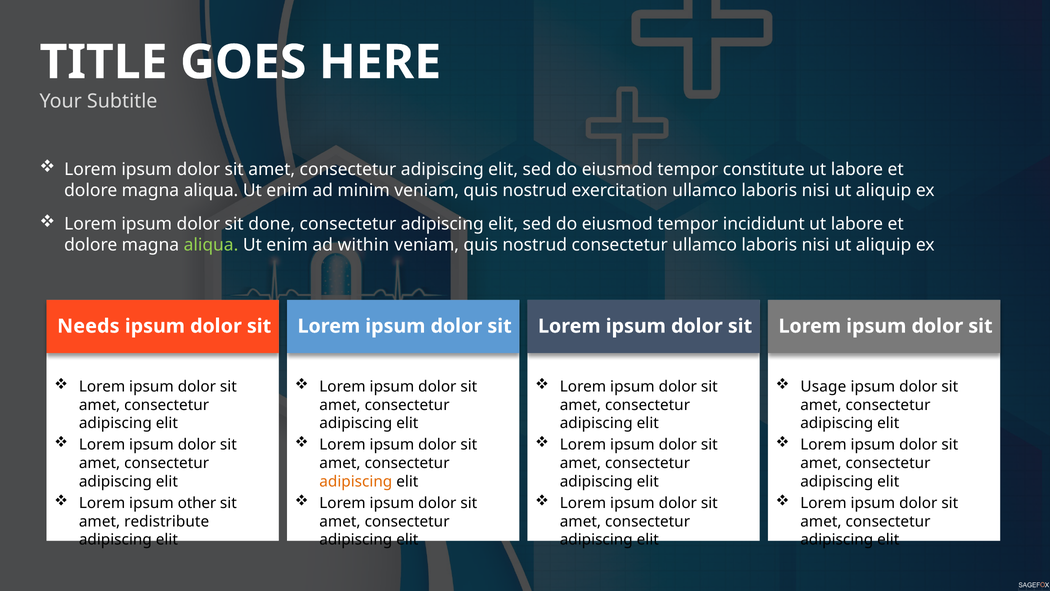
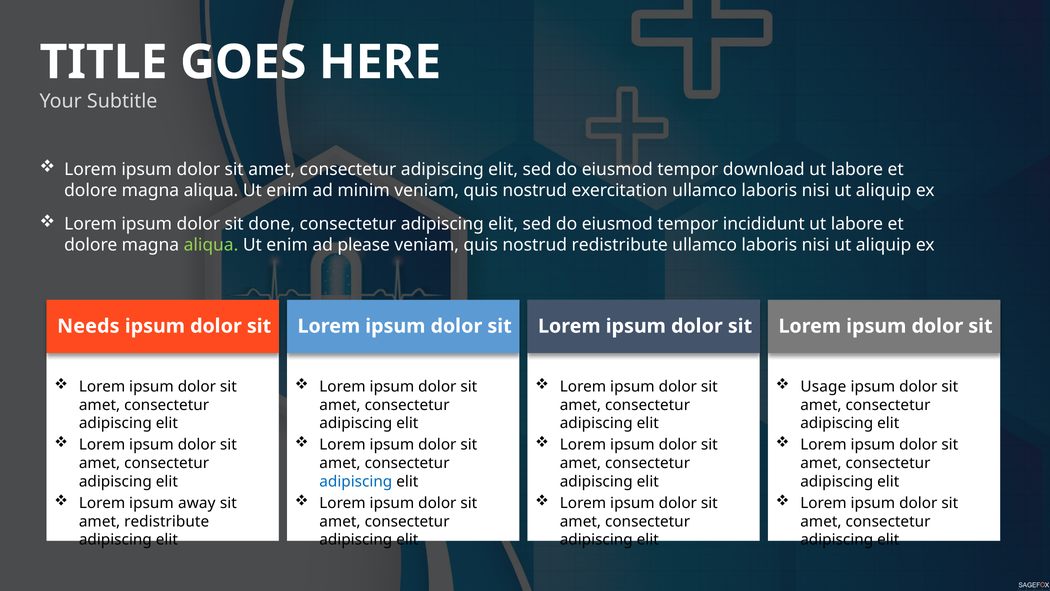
constitute: constitute -> download
within: within -> please
nostrud consectetur: consectetur -> redistribute
adipiscing at (356, 481) colour: orange -> blue
other: other -> away
